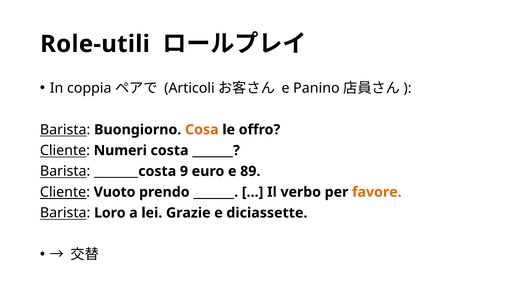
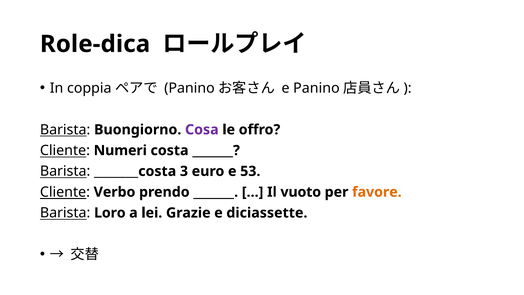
Role-utili: Role-utili -> Role-dica
Articoli at (189, 88): Articoli -> Panino
Cosa colour: orange -> purple
9: 9 -> 3
89: 89 -> 53
Vuoto: Vuoto -> Verbo
verbo: verbo -> vuoto
